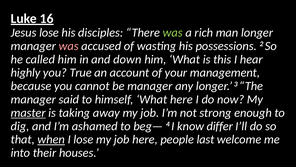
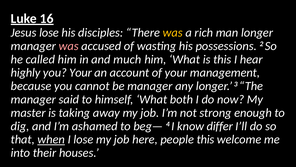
was at (173, 33) colour: light green -> yellow
down: down -> much
you True: True -> Your
What here: here -> both
master underline: present -> none
people last: last -> this
